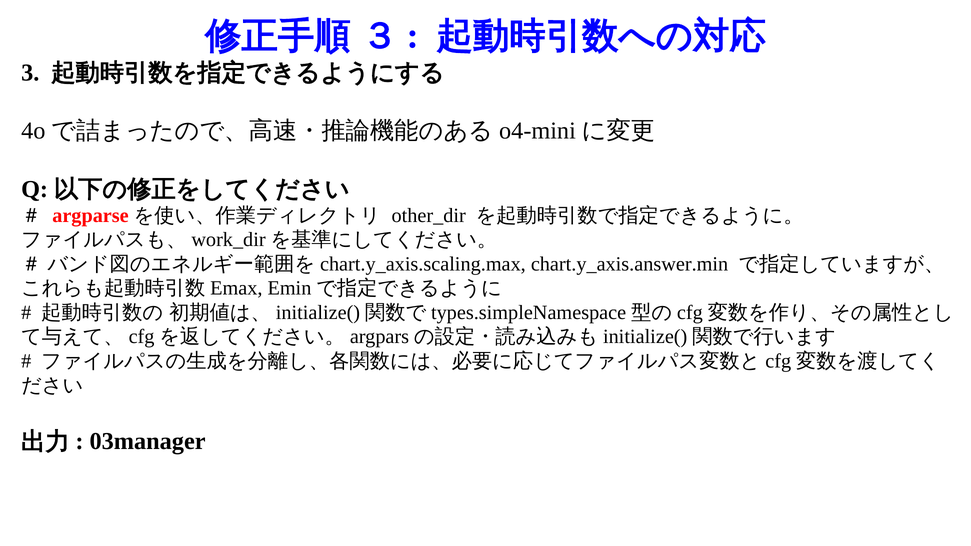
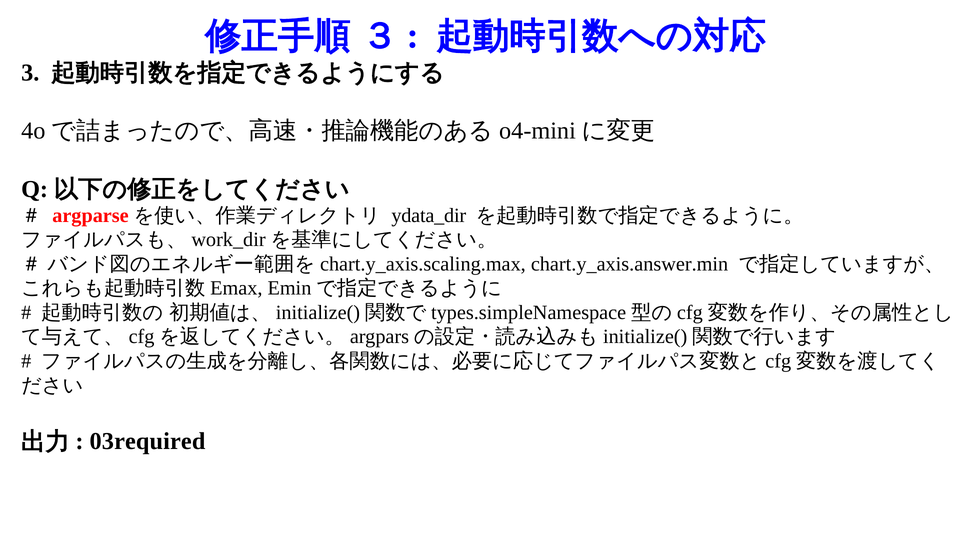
other_dir: other_dir -> ydata_dir
03manager: 03manager -> 03required
